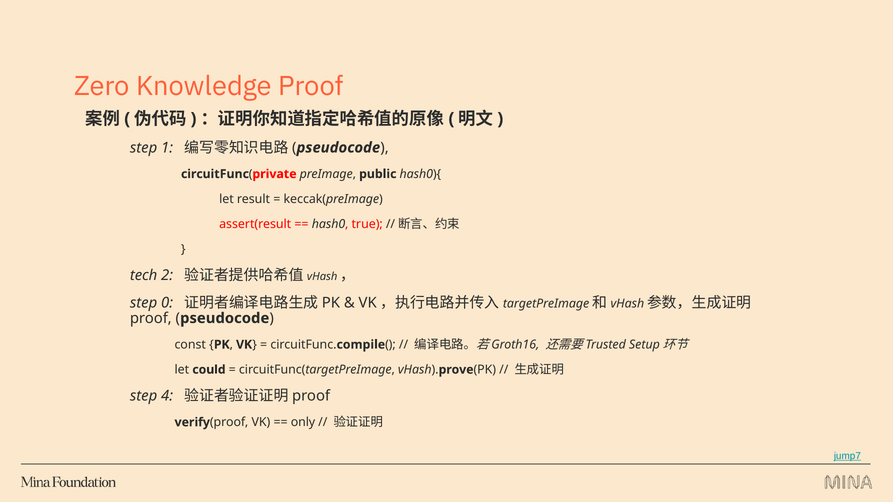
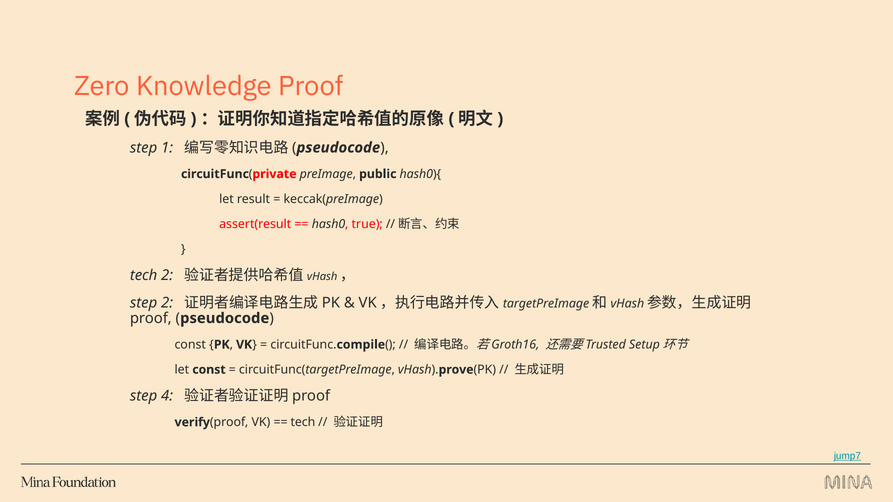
step 0: 0 -> 2
let could: could -> const
only at (303, 423): only -> tech
